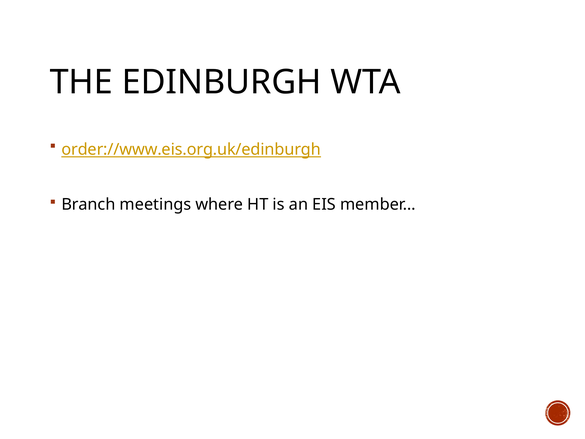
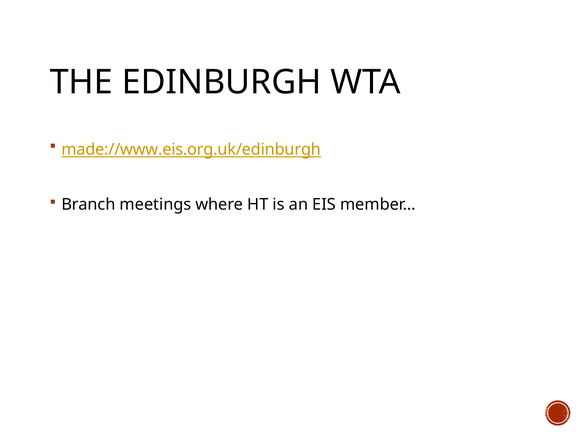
order://www.eis.org.uk/edinburgh: order://www.eis.org.uk/edinburgh -> made://www.eis.org.uk/edinburgh
